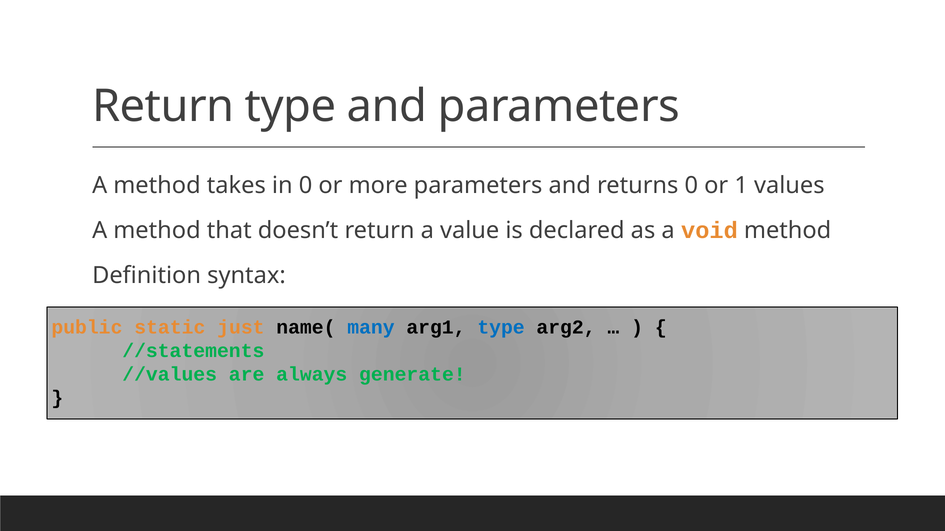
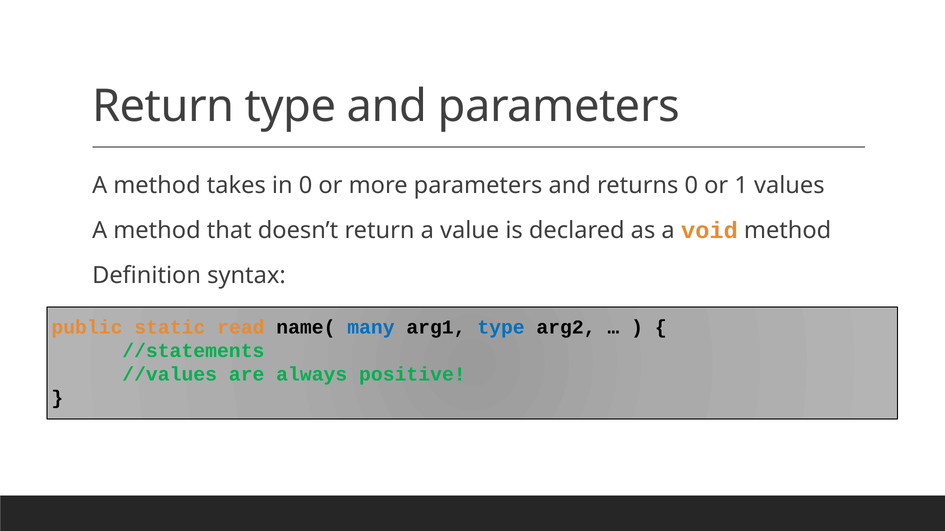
just: just -> read
generate: generate -> positive
